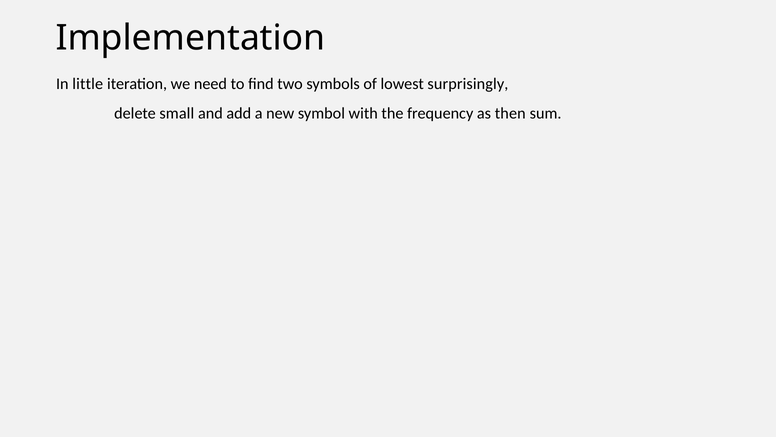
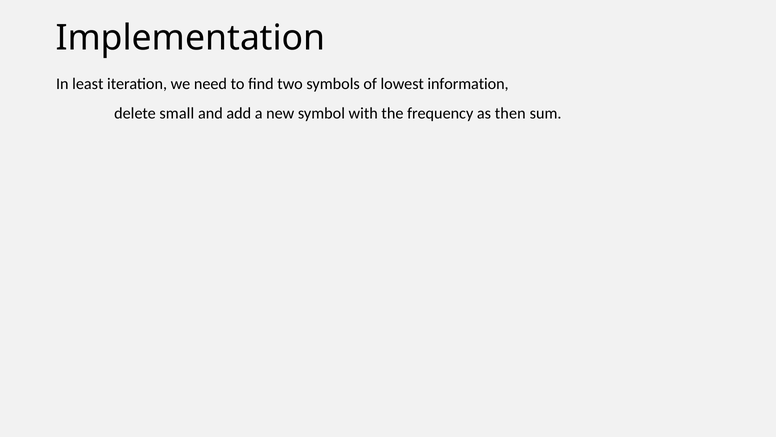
little: little -> least
surprisingly: surprisingly -> information
